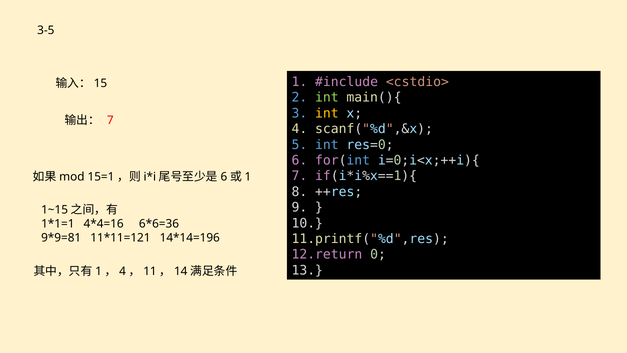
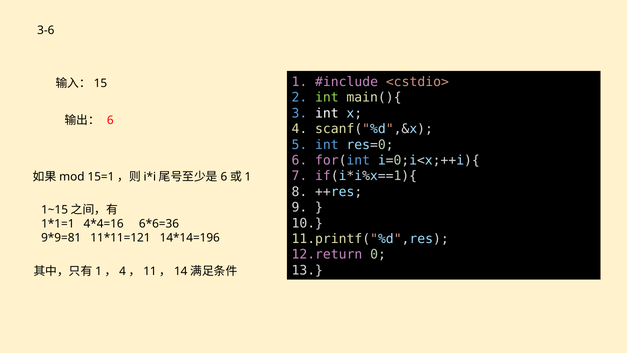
3-5: 3-5 -> 3-6
int at (327, 113) colour: yellow -> white
7 at (110, 120): 7 -> 6
